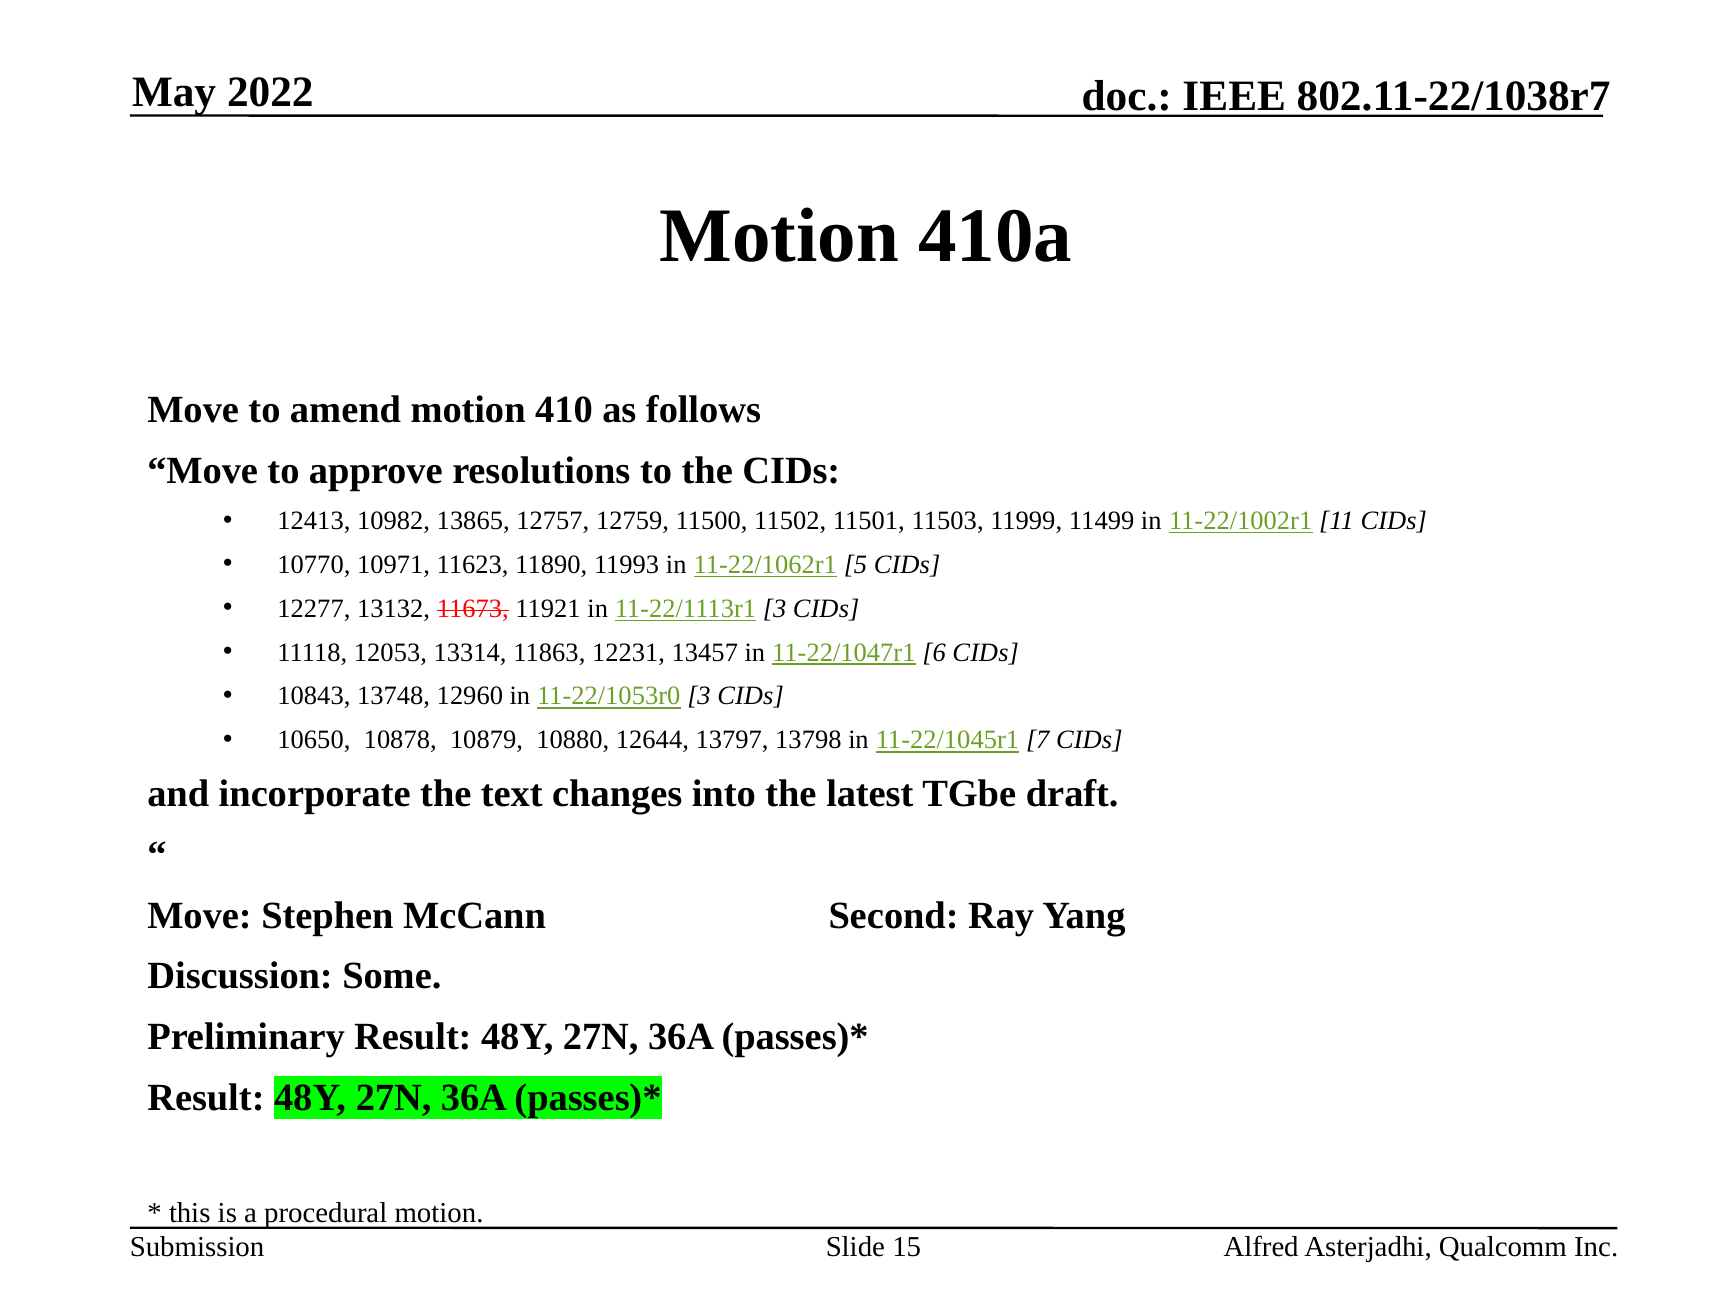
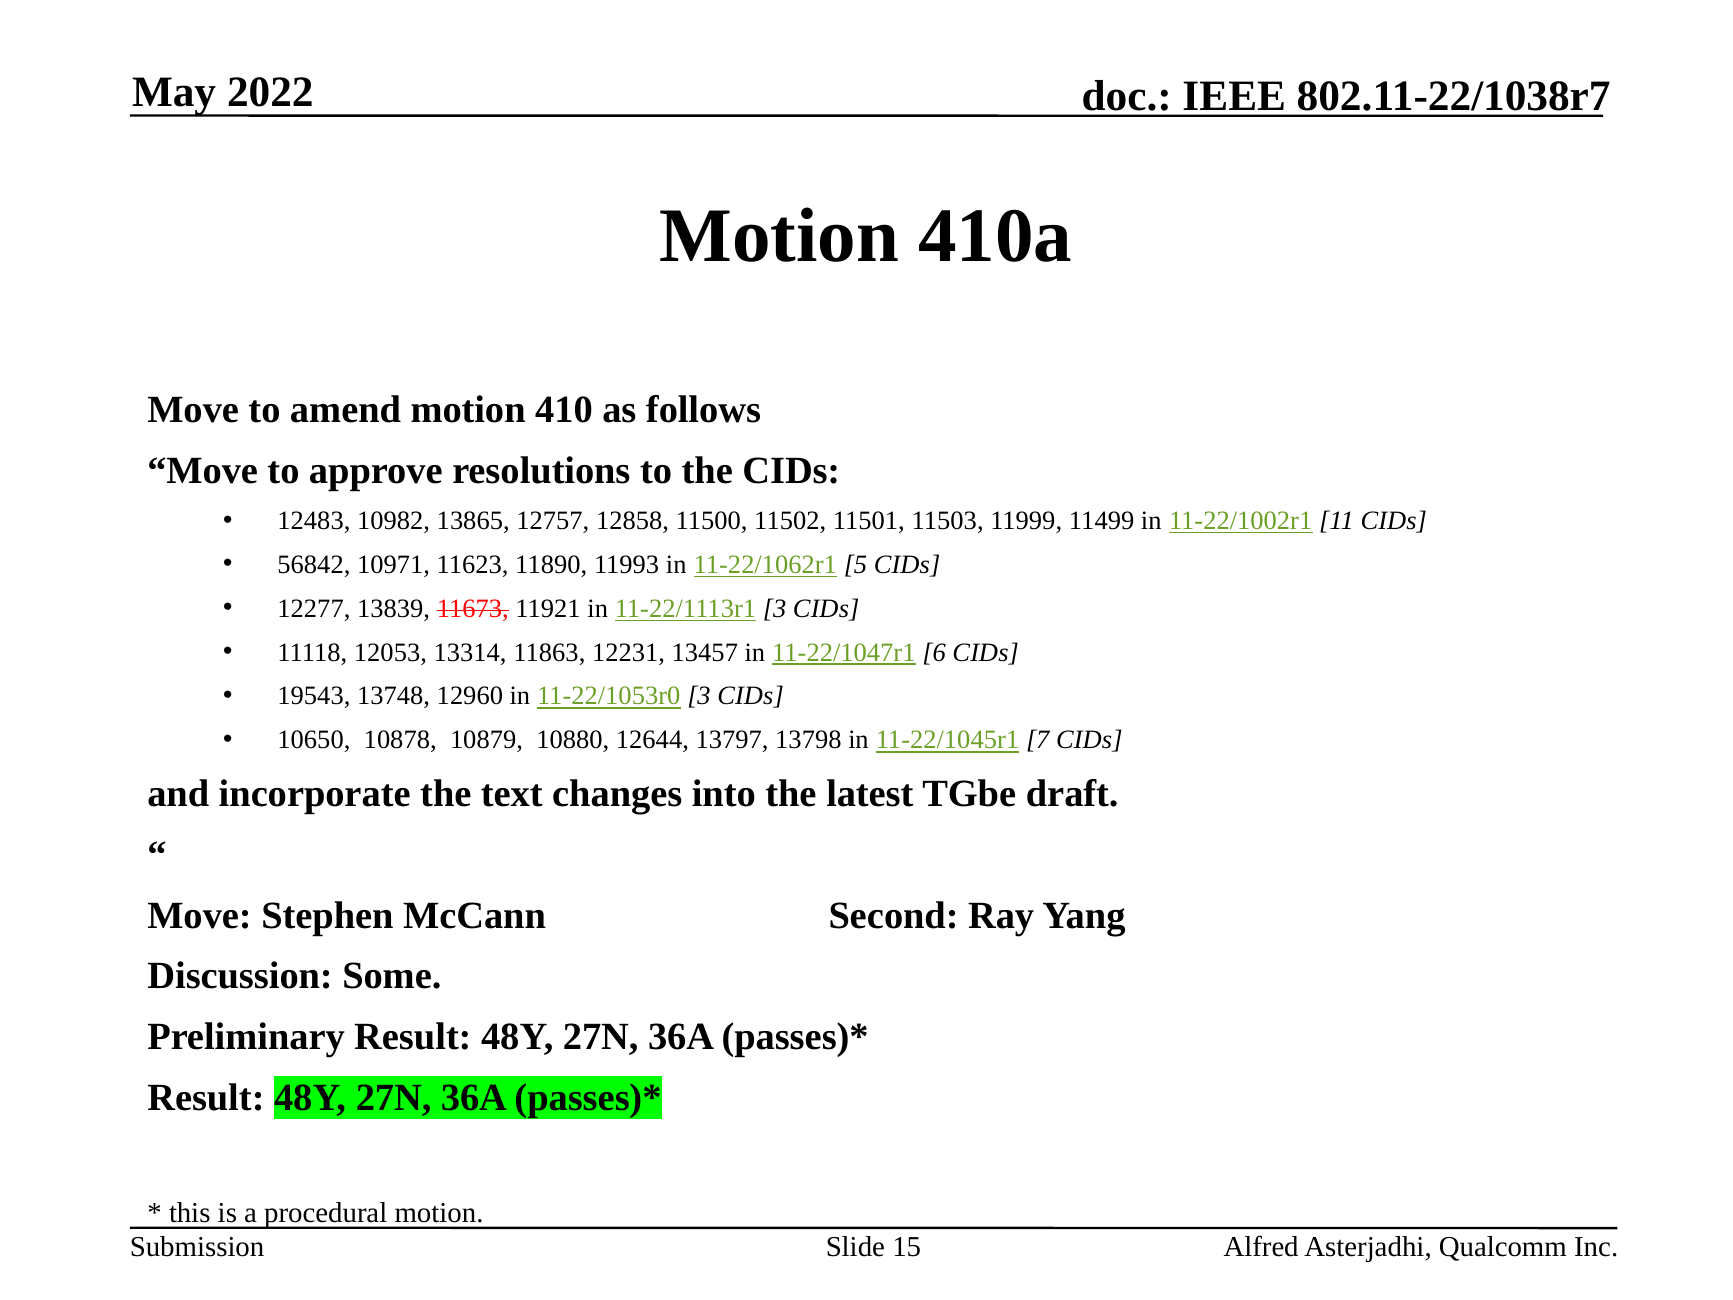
12413: 12413 -> 12483
12759: 12759 -> 12858
10770: 10770 -> 56842
13132: 13132 -> 13839
10843: 10843 -> 19543
